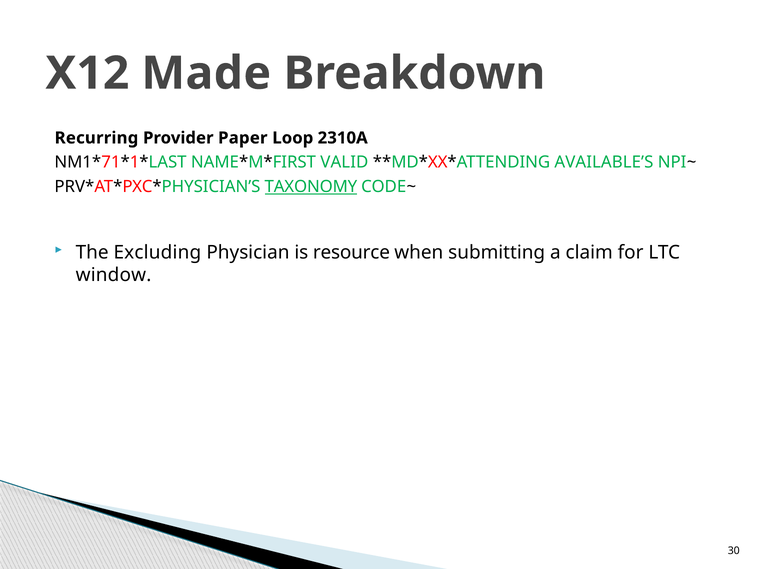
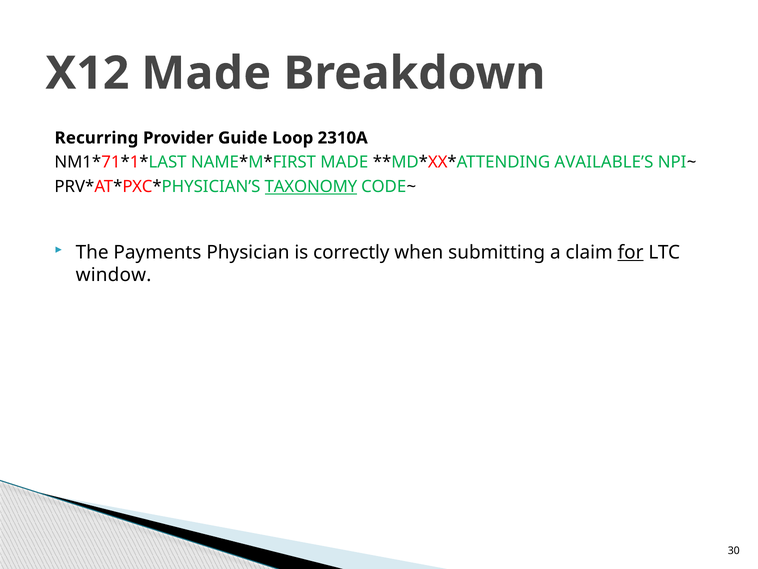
Paper: Paper -> Guide
VALID at (344, 162): VALID -> MADE
Excluding: Excluding -> Payments
resource: resource -> correctly
for underline: none -> present
